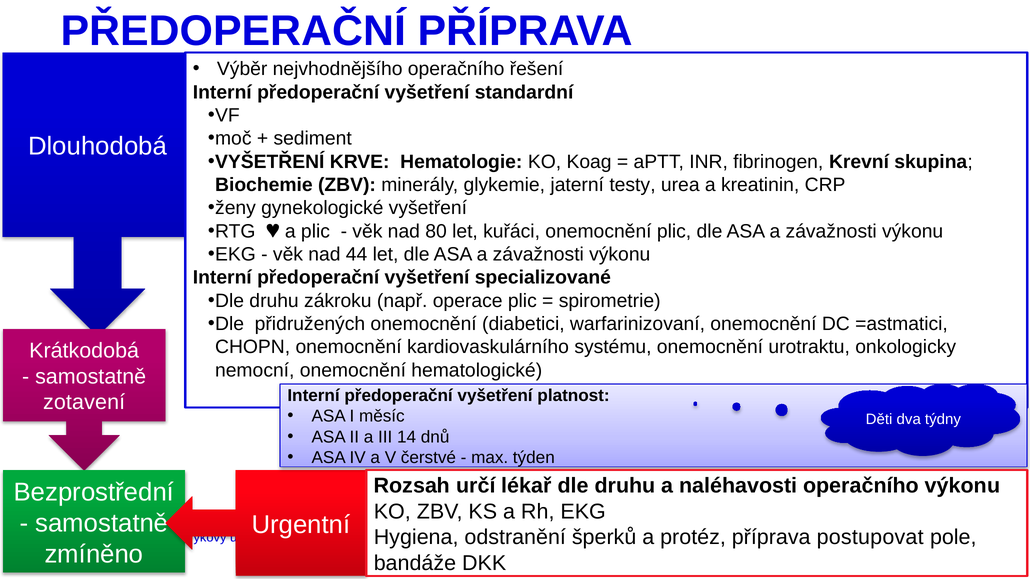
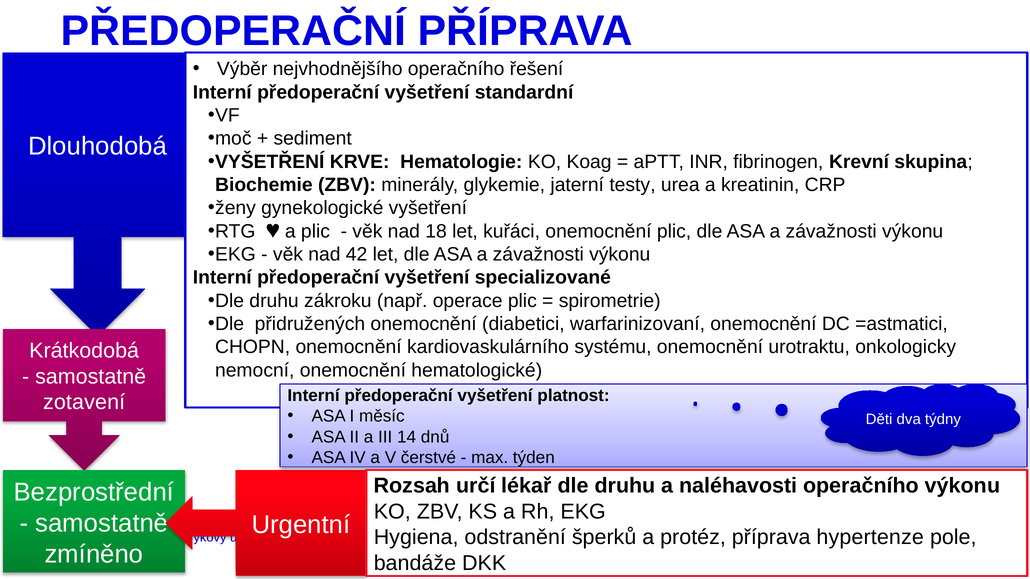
80: 80 -> 18
44: 44 -> 42
postupovat: postupovat -> hypertenze
